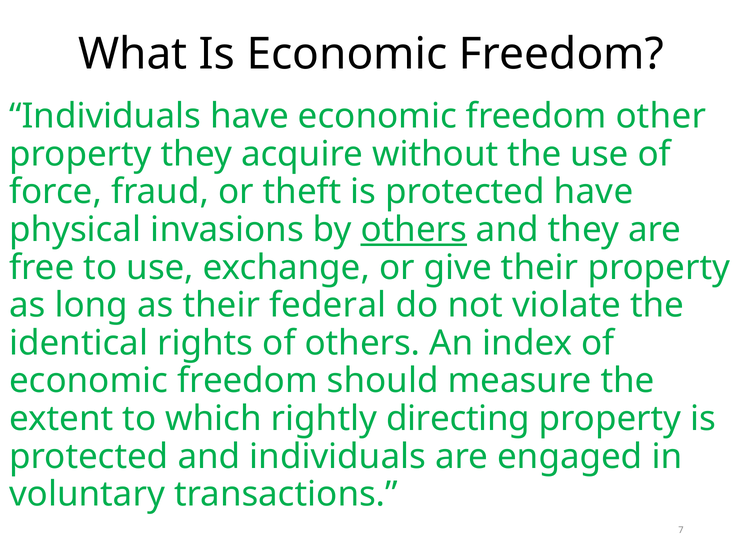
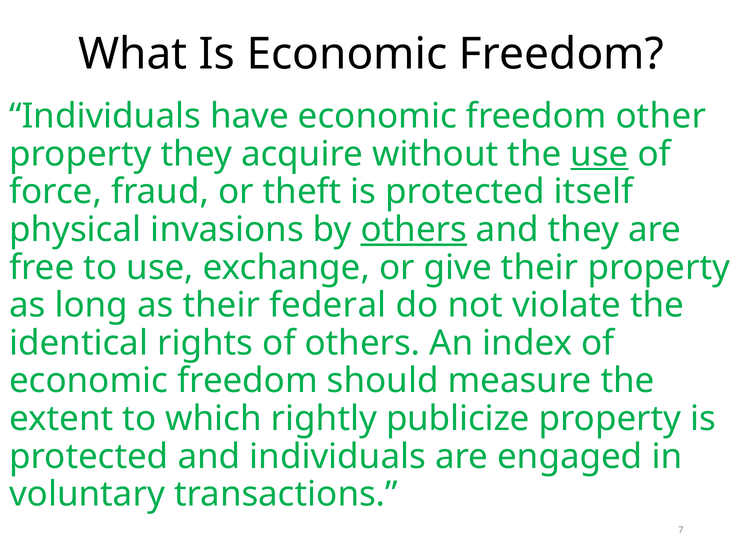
use at (600, 154) underline: none -> present
protected have: have -> itself
directing: directing -> publicize
